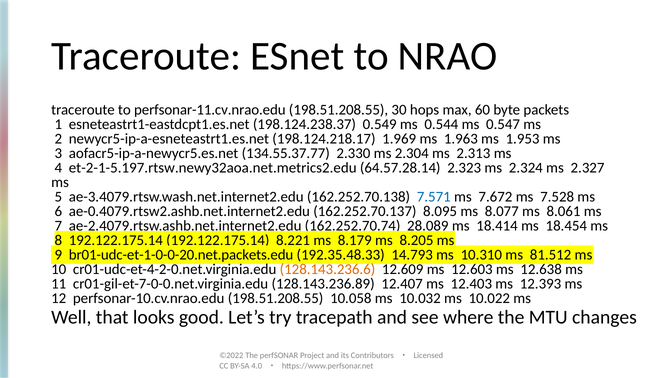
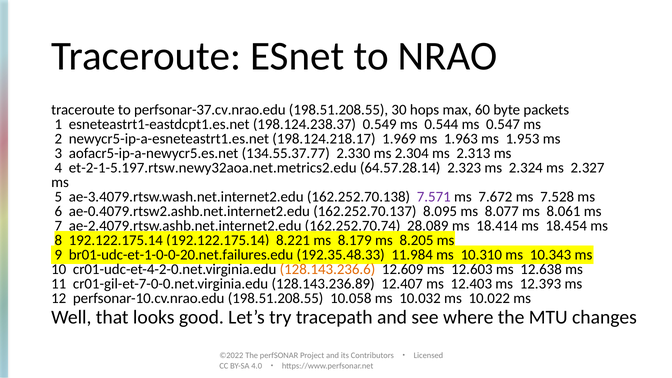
perfsonar-11.cv.nrao.edu: perfsonar-11.cv.nrao.edu -> perfsonar-37.cv.nrao.edu
7.571 colour: blue -> purple
br01-udc-et-1-0-0-20.net.packets.edu: br01-udc-et-1-0-0-20.net.packets.edu -> br01-udc-et-1-0-0-20.net.failures.edu
14.793: 14.793 -> 11.984
81.512: 81.512 -> 10.343
